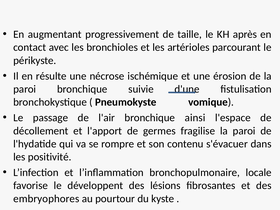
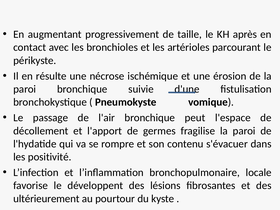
ainsi: ainsi -> peut
embryophores: embryophores -> ultérieurement
